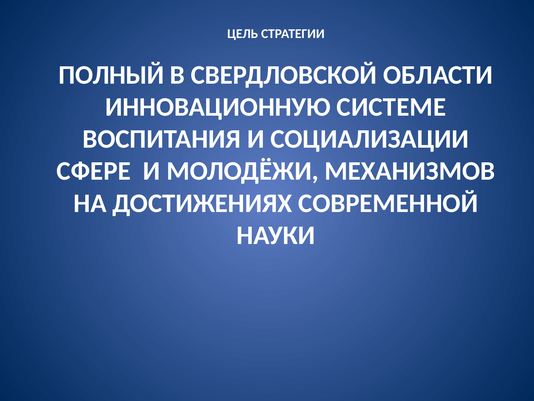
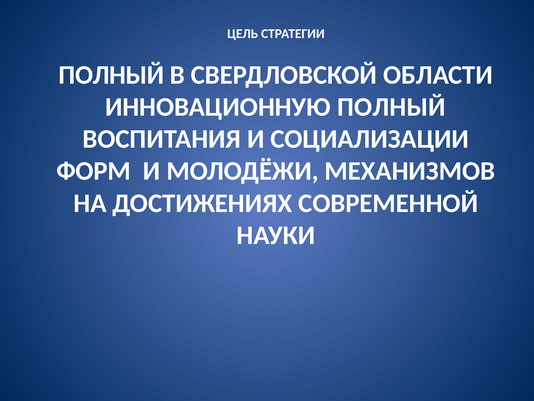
ИННОВАЦИОННУЮ СИСТЕМЕ: СИСТЕМЕ -> ПОЛНЫЙ
СФЕРЕ: СФЕРЕ -> ФОРМ
